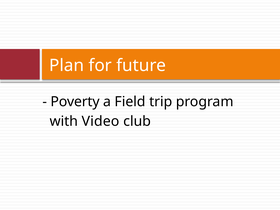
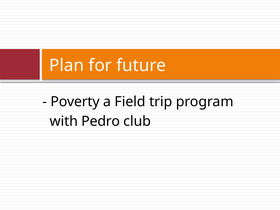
Video: Video -> Pedro
